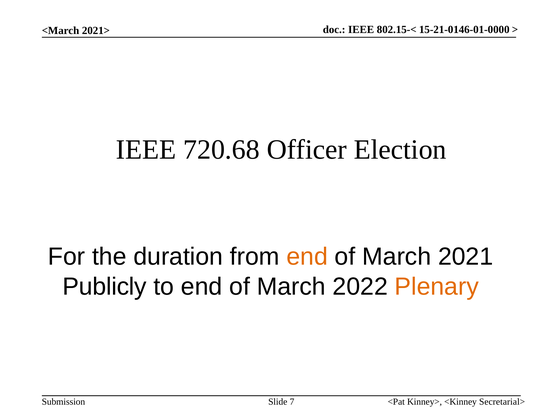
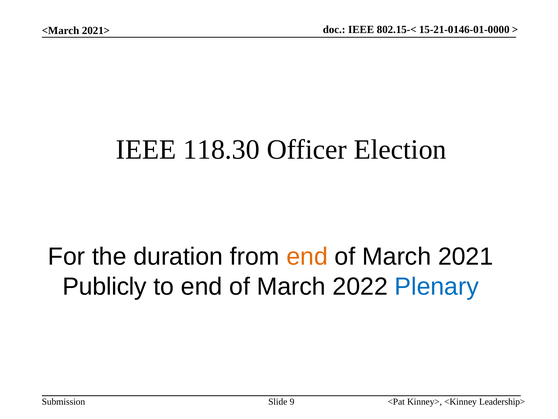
720.68: 720.68 -> 118.30
Plenary colour: orange -> blue
Secretarial>: Secretarial> -> Leadership>
7: 7 -> 9
